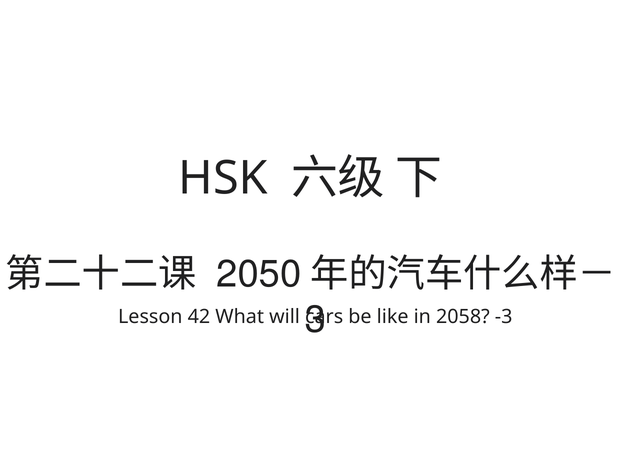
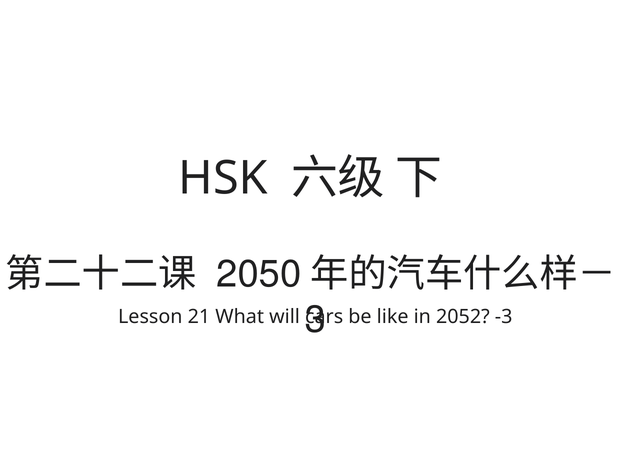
42: 42 -> 21
2058: 2058 -> 2052
